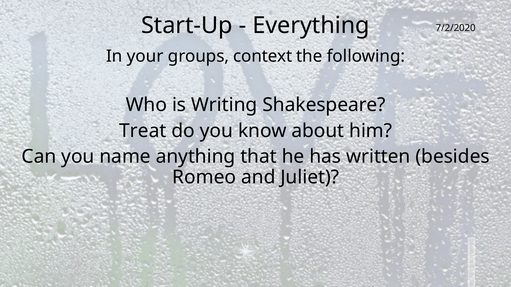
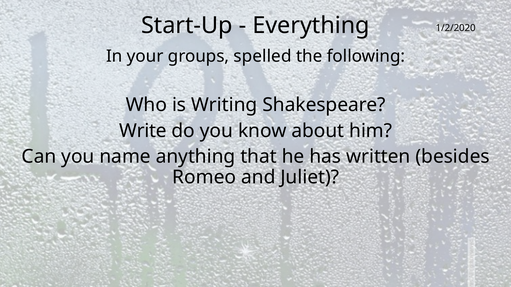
7/2/2020: 7/2/2020 -> 1/2/2020
context: context -> spelled
Treat: Treat -> Write
